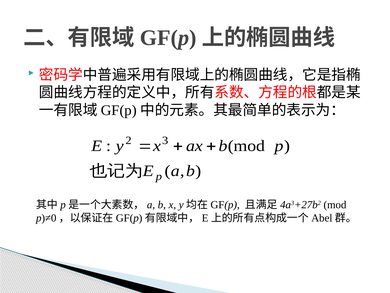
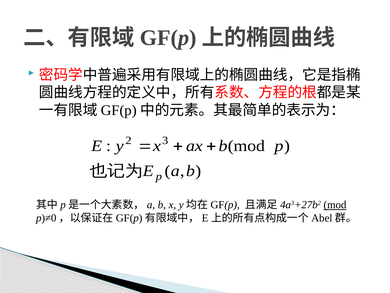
mod at (335, 205) underline: none -> present
